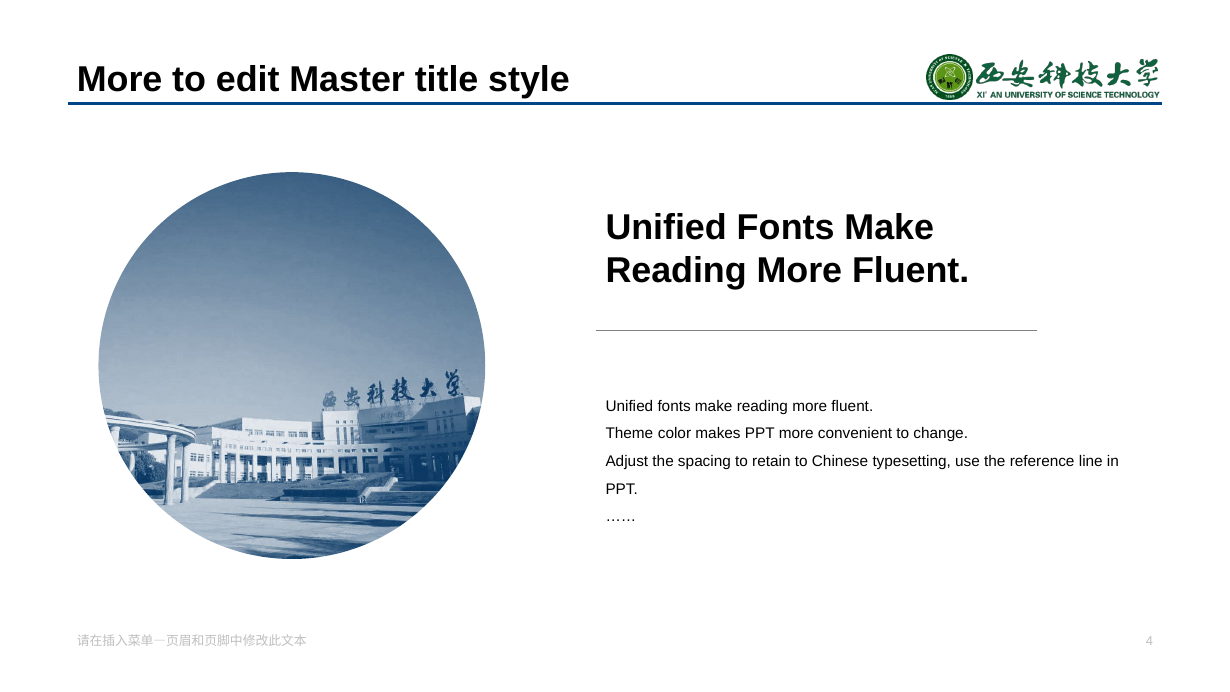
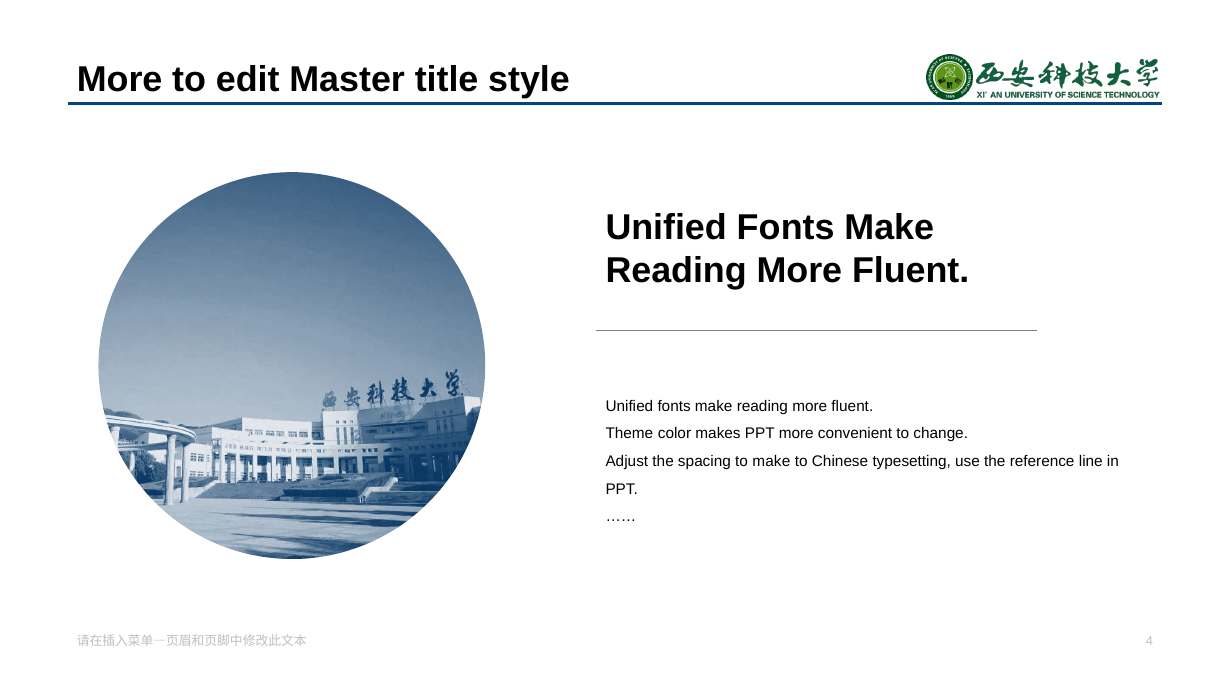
to retain: retain -> make
